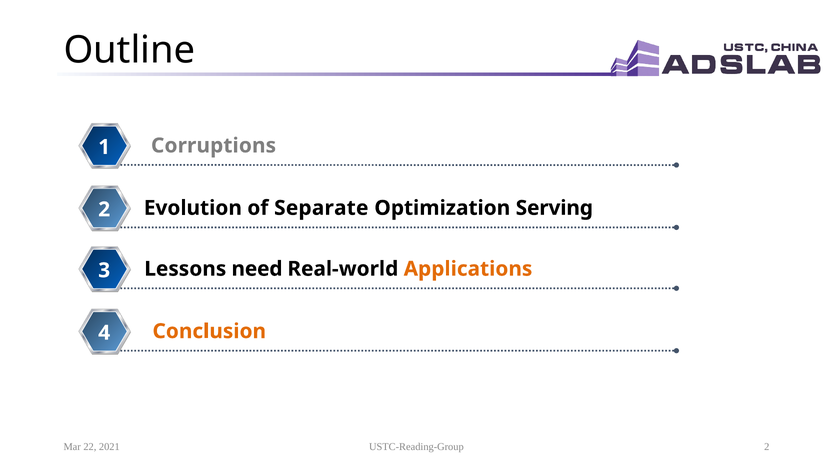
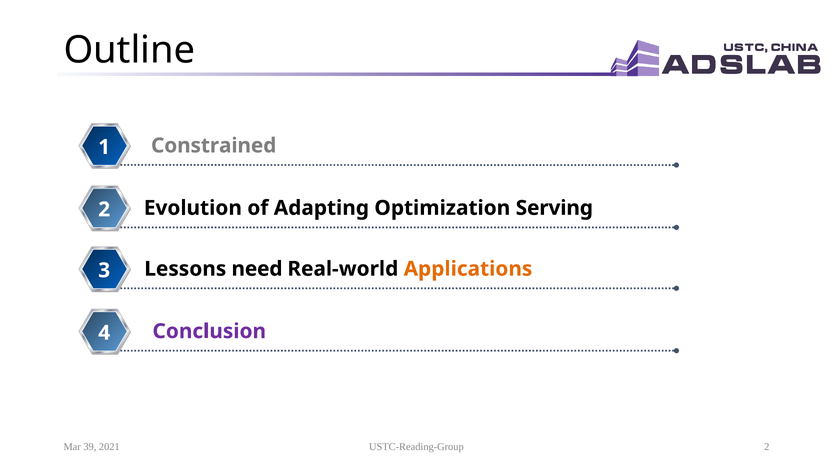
Corruptions: Corruptions -> Constrained
Separate: Separate -> Adapting
Conclusion colour: orange -> purple
22: 22 -> 39
